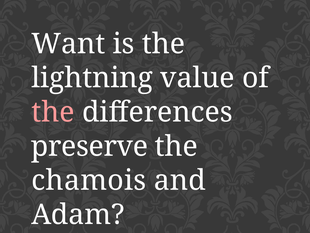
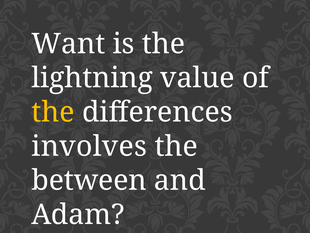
the at (53, 112) colour: pink -> yellow
preserve: preserve -> involves
chamois: chamois -> between
